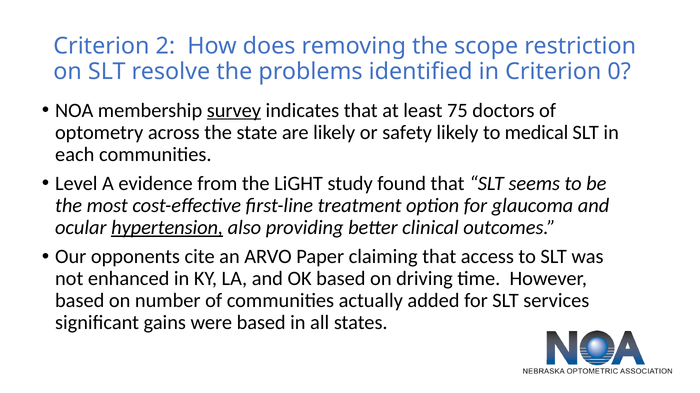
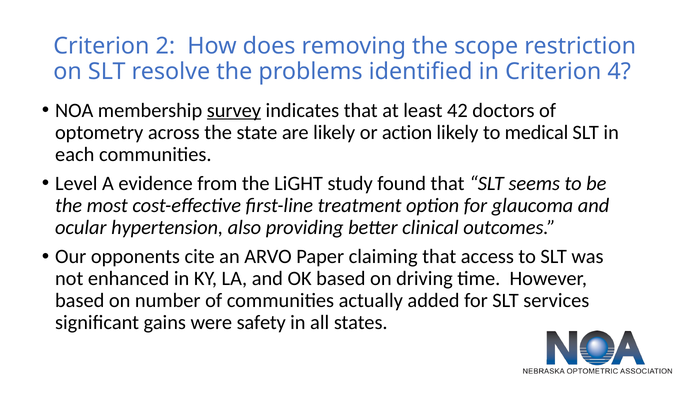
0: 0 -> 4
75: 75 -> 42
safety: safety -> action
hypertension underline: present -> none
were based: based -> safety
